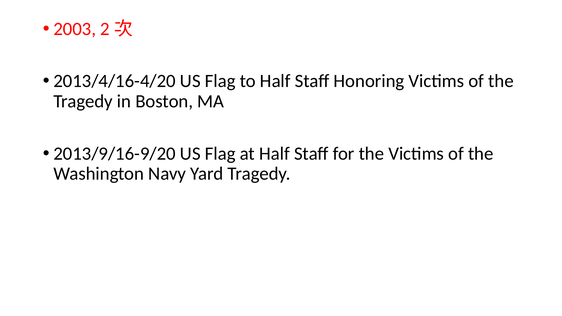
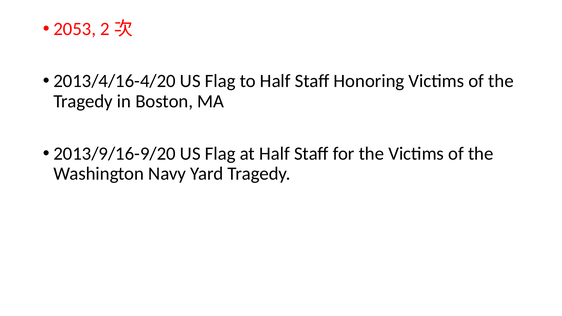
2003: 2003 -> 2053
